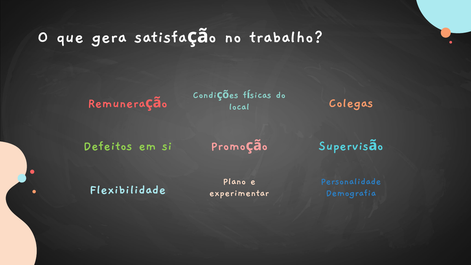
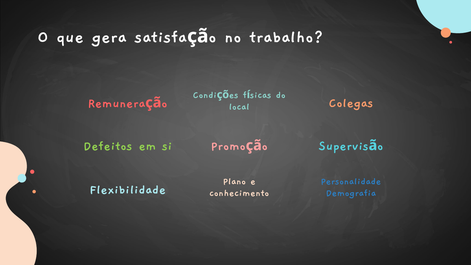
experimentar: experimentar -> conhecimento
